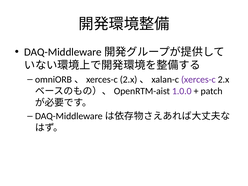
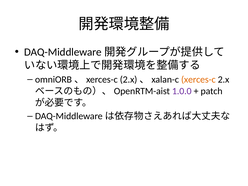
xerces-c colour: purple -> orange
